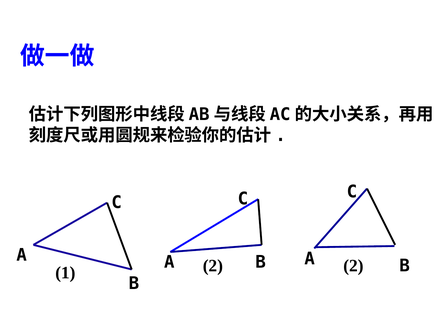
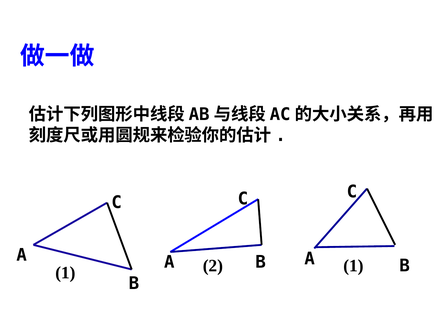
2 2: 2 -> 1
